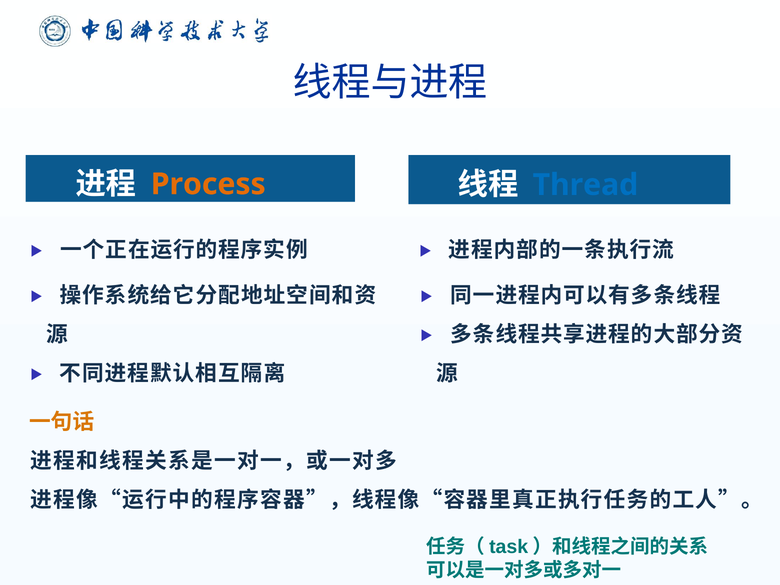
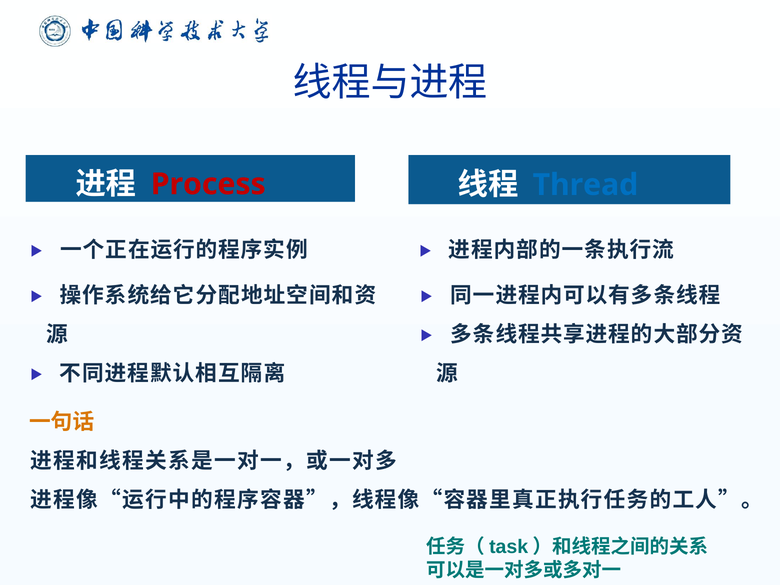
Process colour: orange -> red
